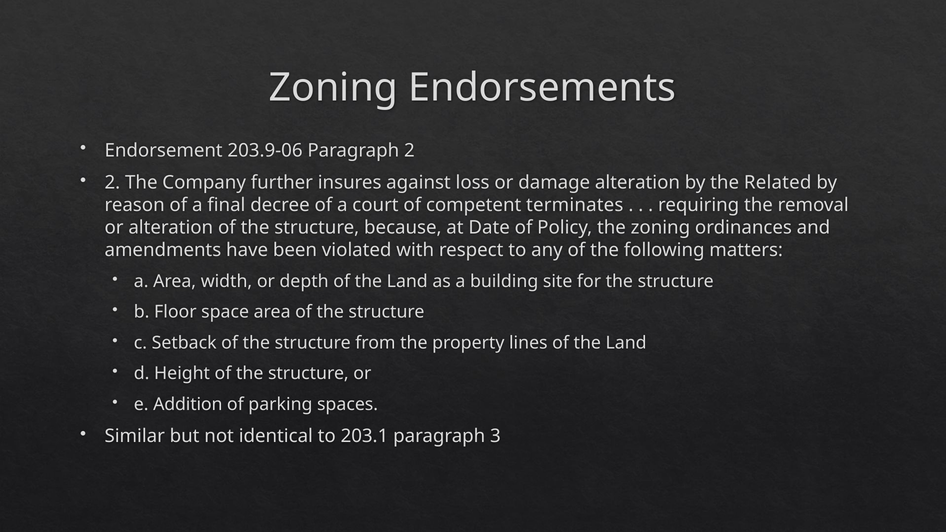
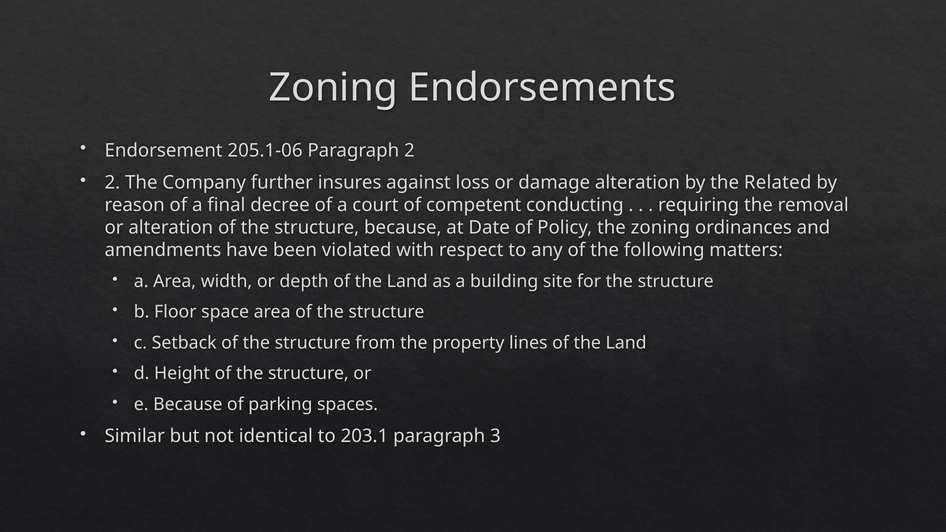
203.9-06: 203.9-06 -> 205.1-06
terminates: terminates -> conducting
e Addition: Addition -> Because
